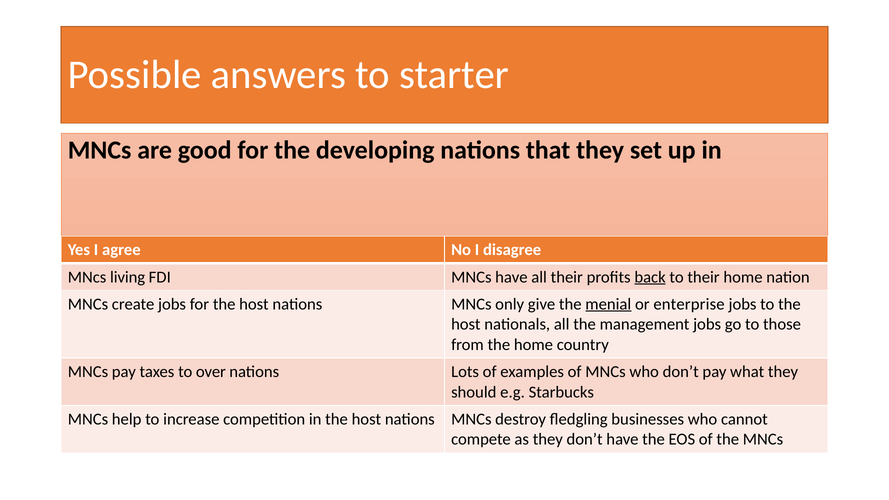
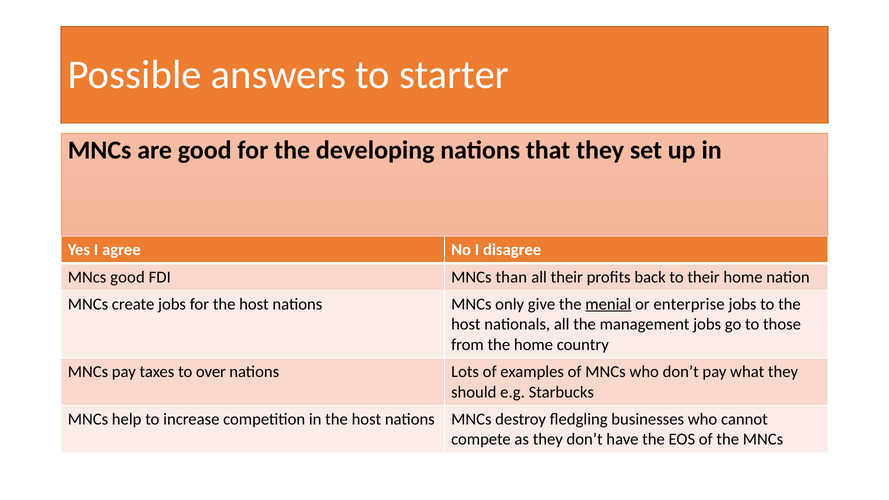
MNcs living: living -> good
MNCs have: have -> than
back underline: present -> none
